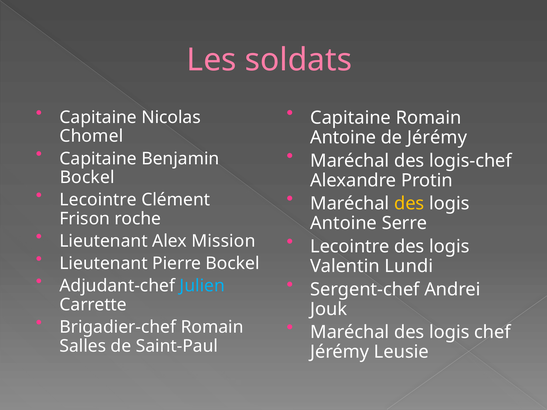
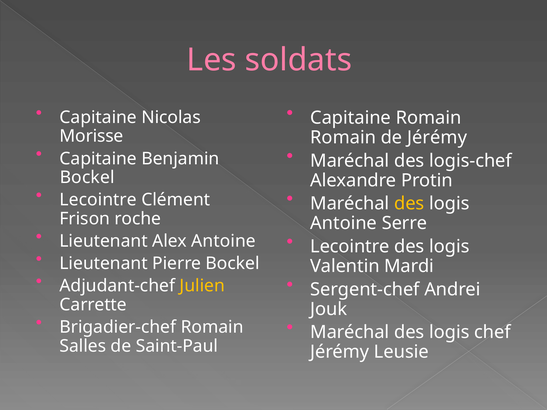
Chomel: Chomel -> Morisse
Antoine at (343, 138): Antoine -> Romain
Alex Mission: Mission -> Antoine
Lundi: Lundi -> Mardi
Julien colour: light blue -> yellow
